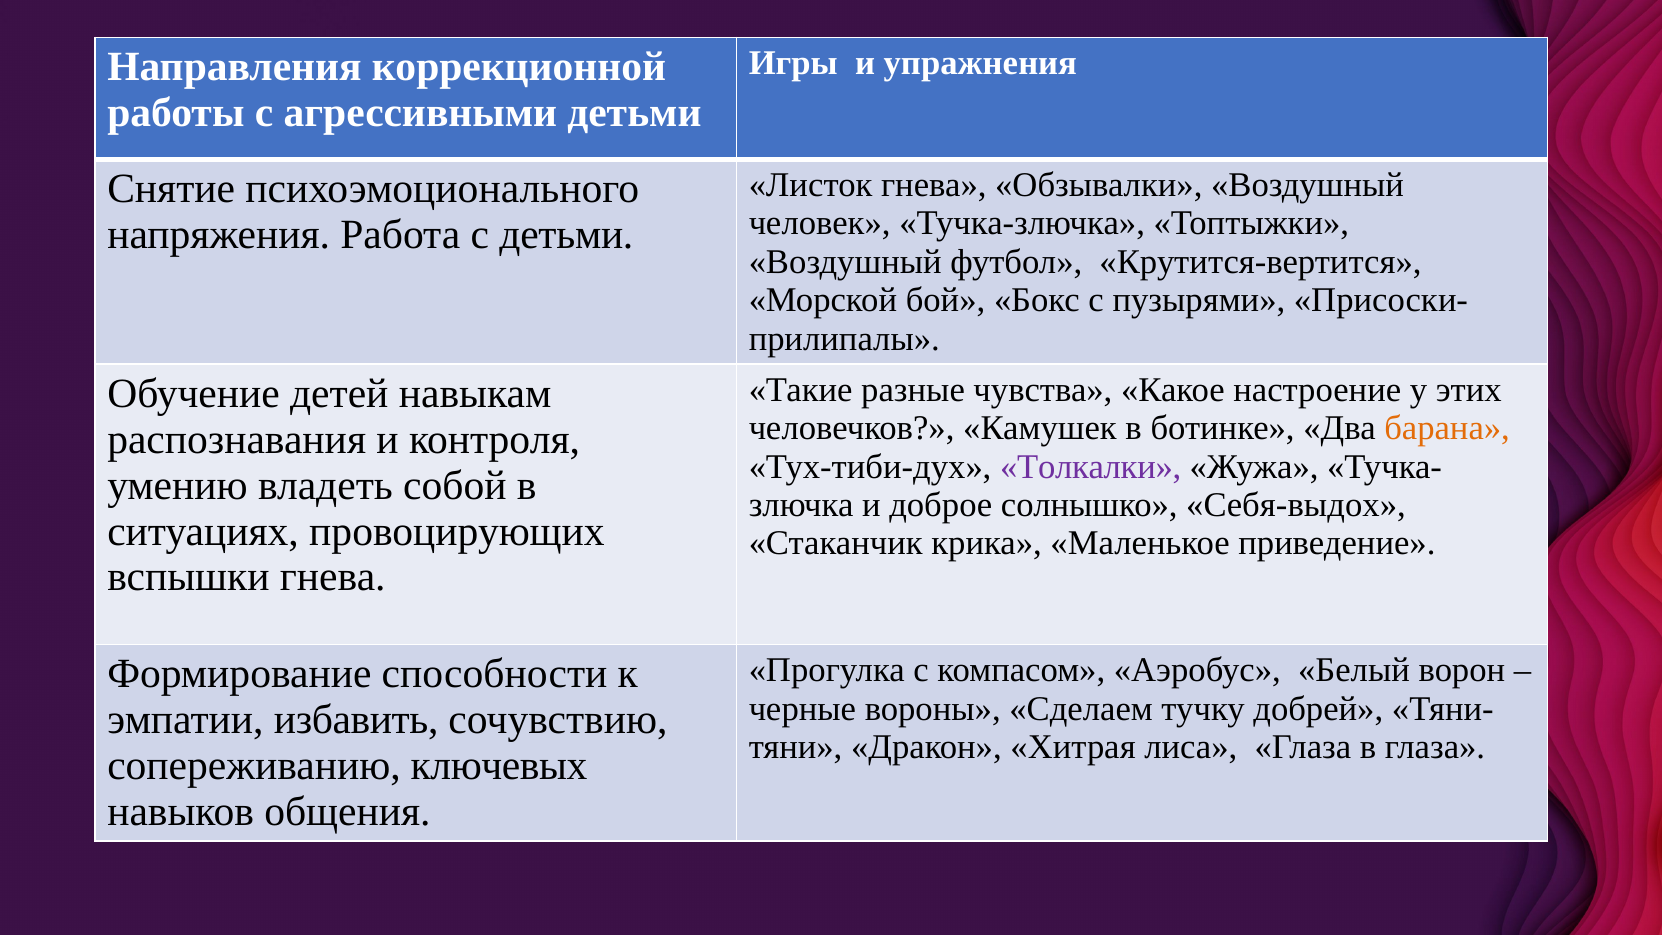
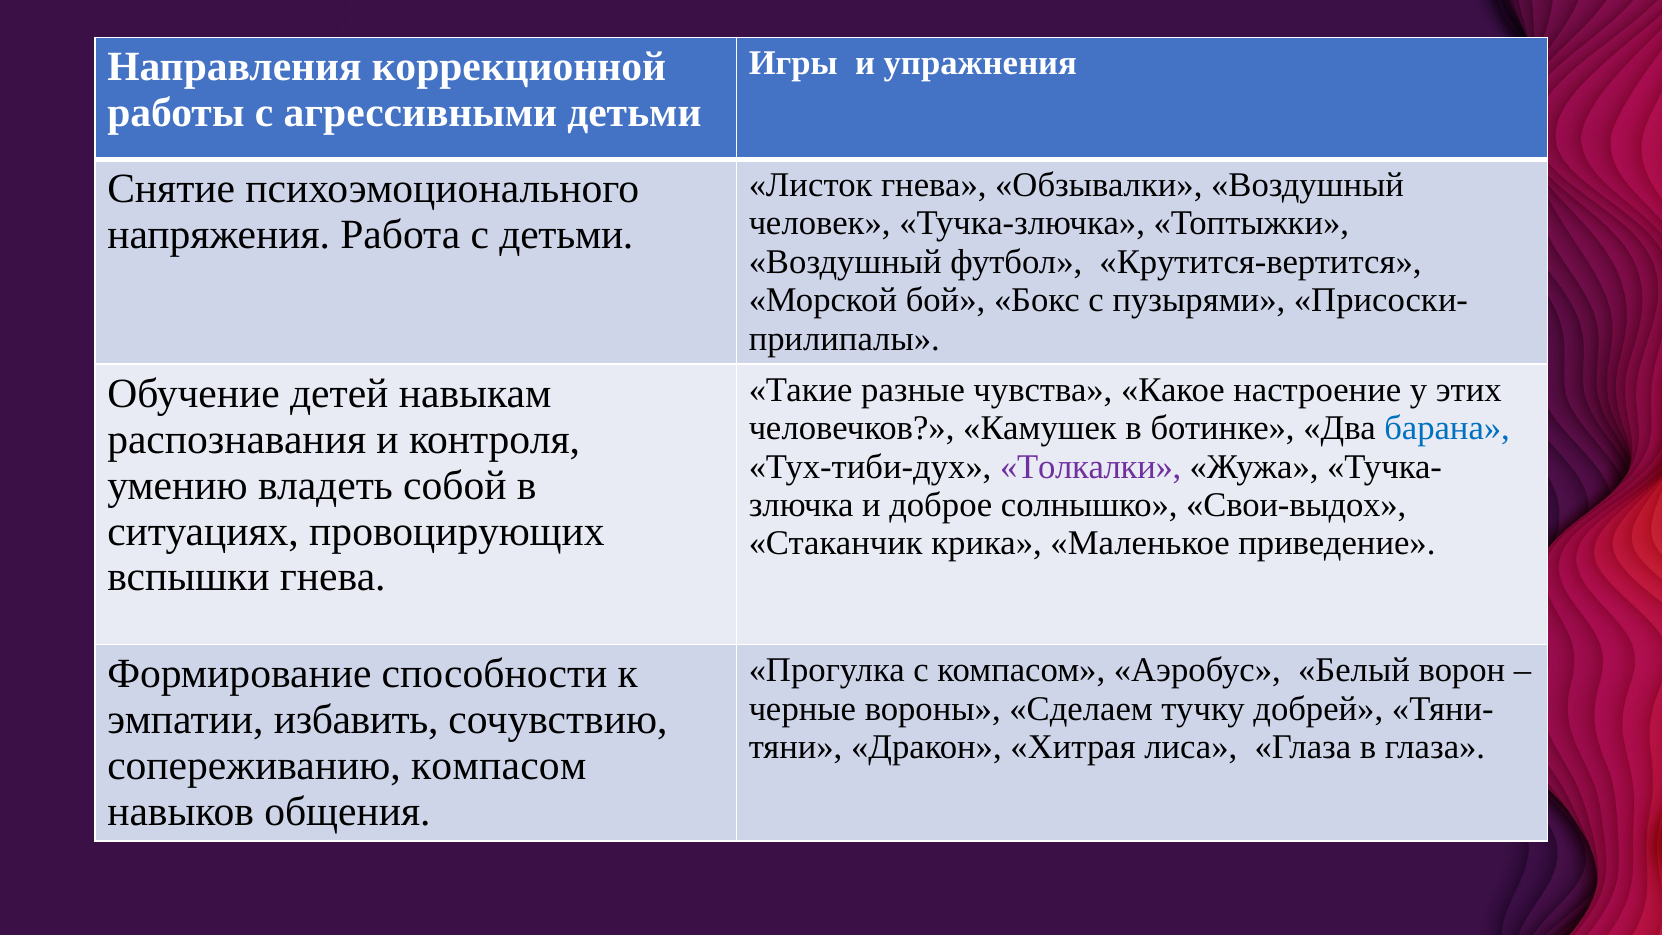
барана colour: orange -> blue
Себя-выдох: Себя-выдох -> Свои-выдох
сопереживанию ключевых: ключевых -> компасом
